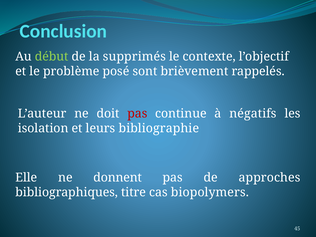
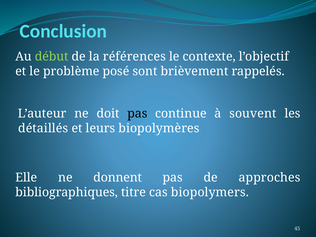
supprimés: supprimés -> références
pas at (137, 113) colour: red -> black
négatifs: négatifs -> souvent
isolation: isolation -> détaillés
bibliographie: bibliographie -> biopolymères
